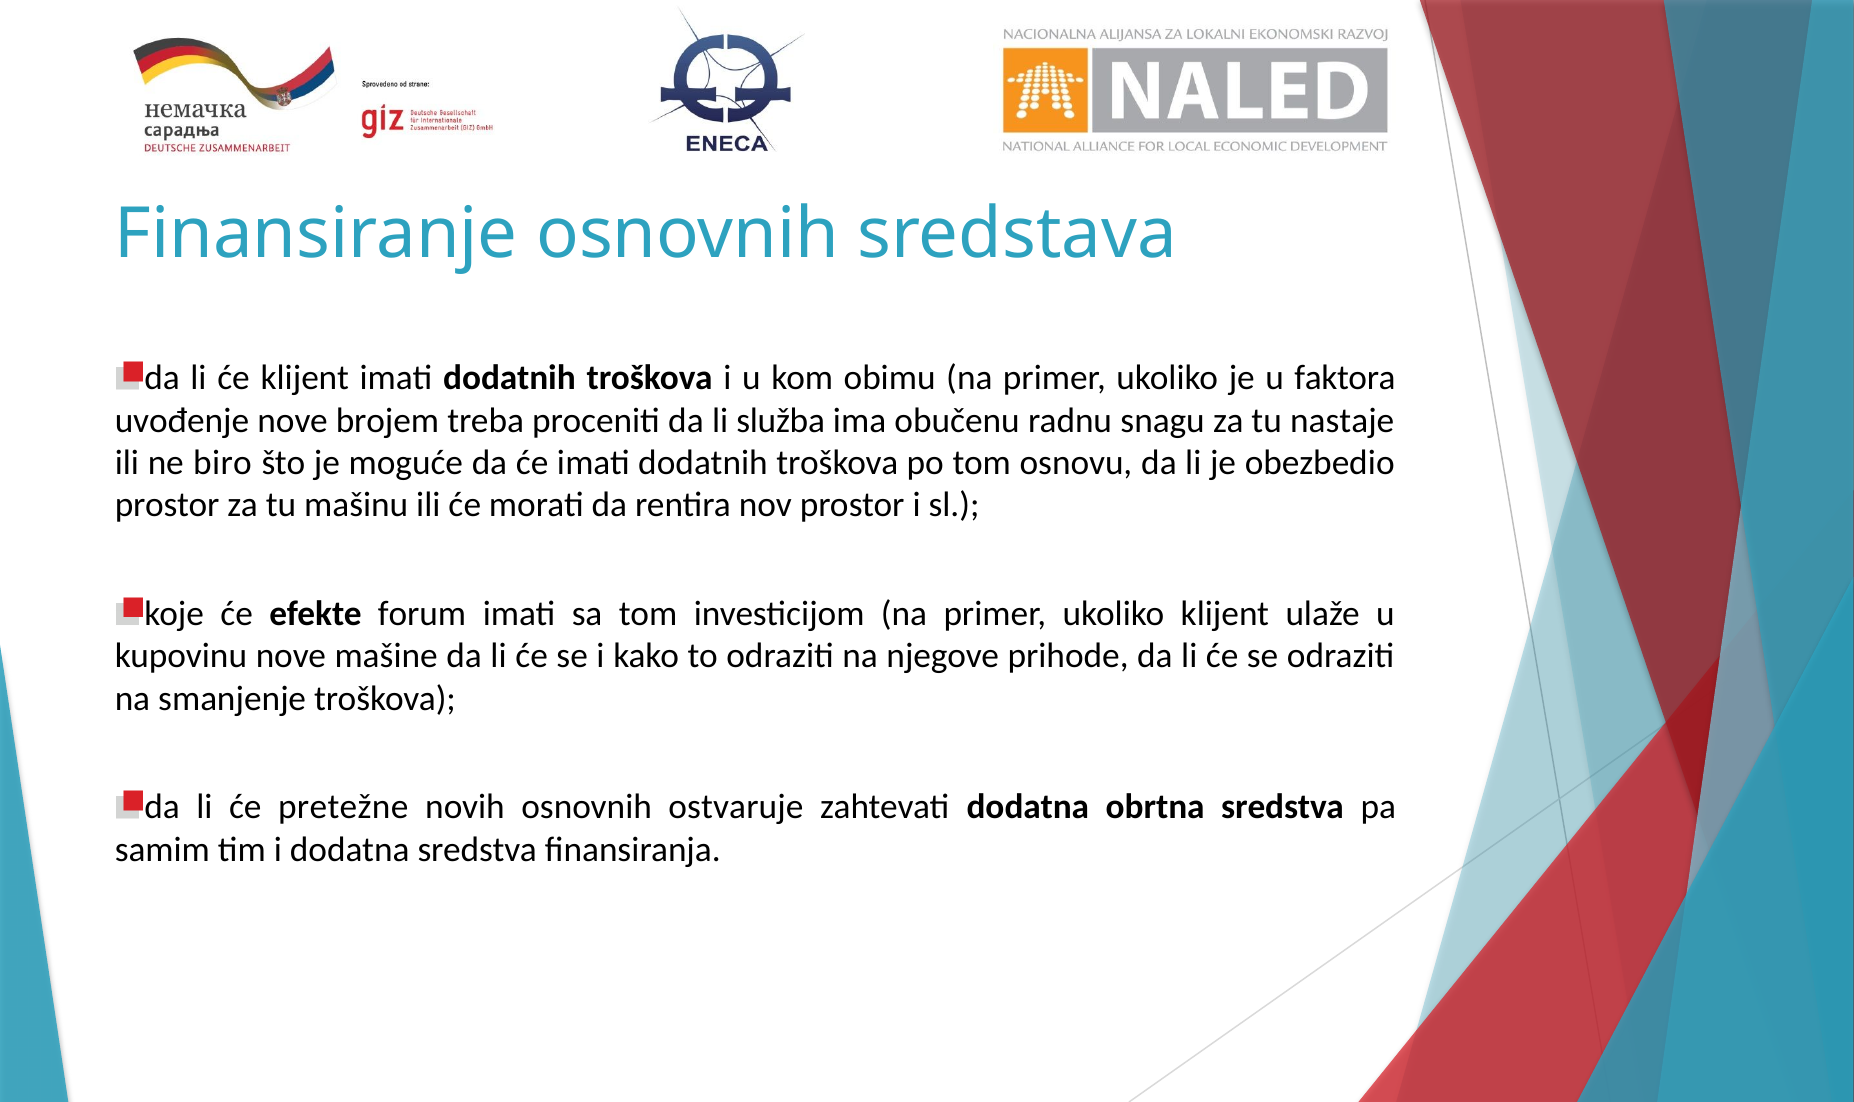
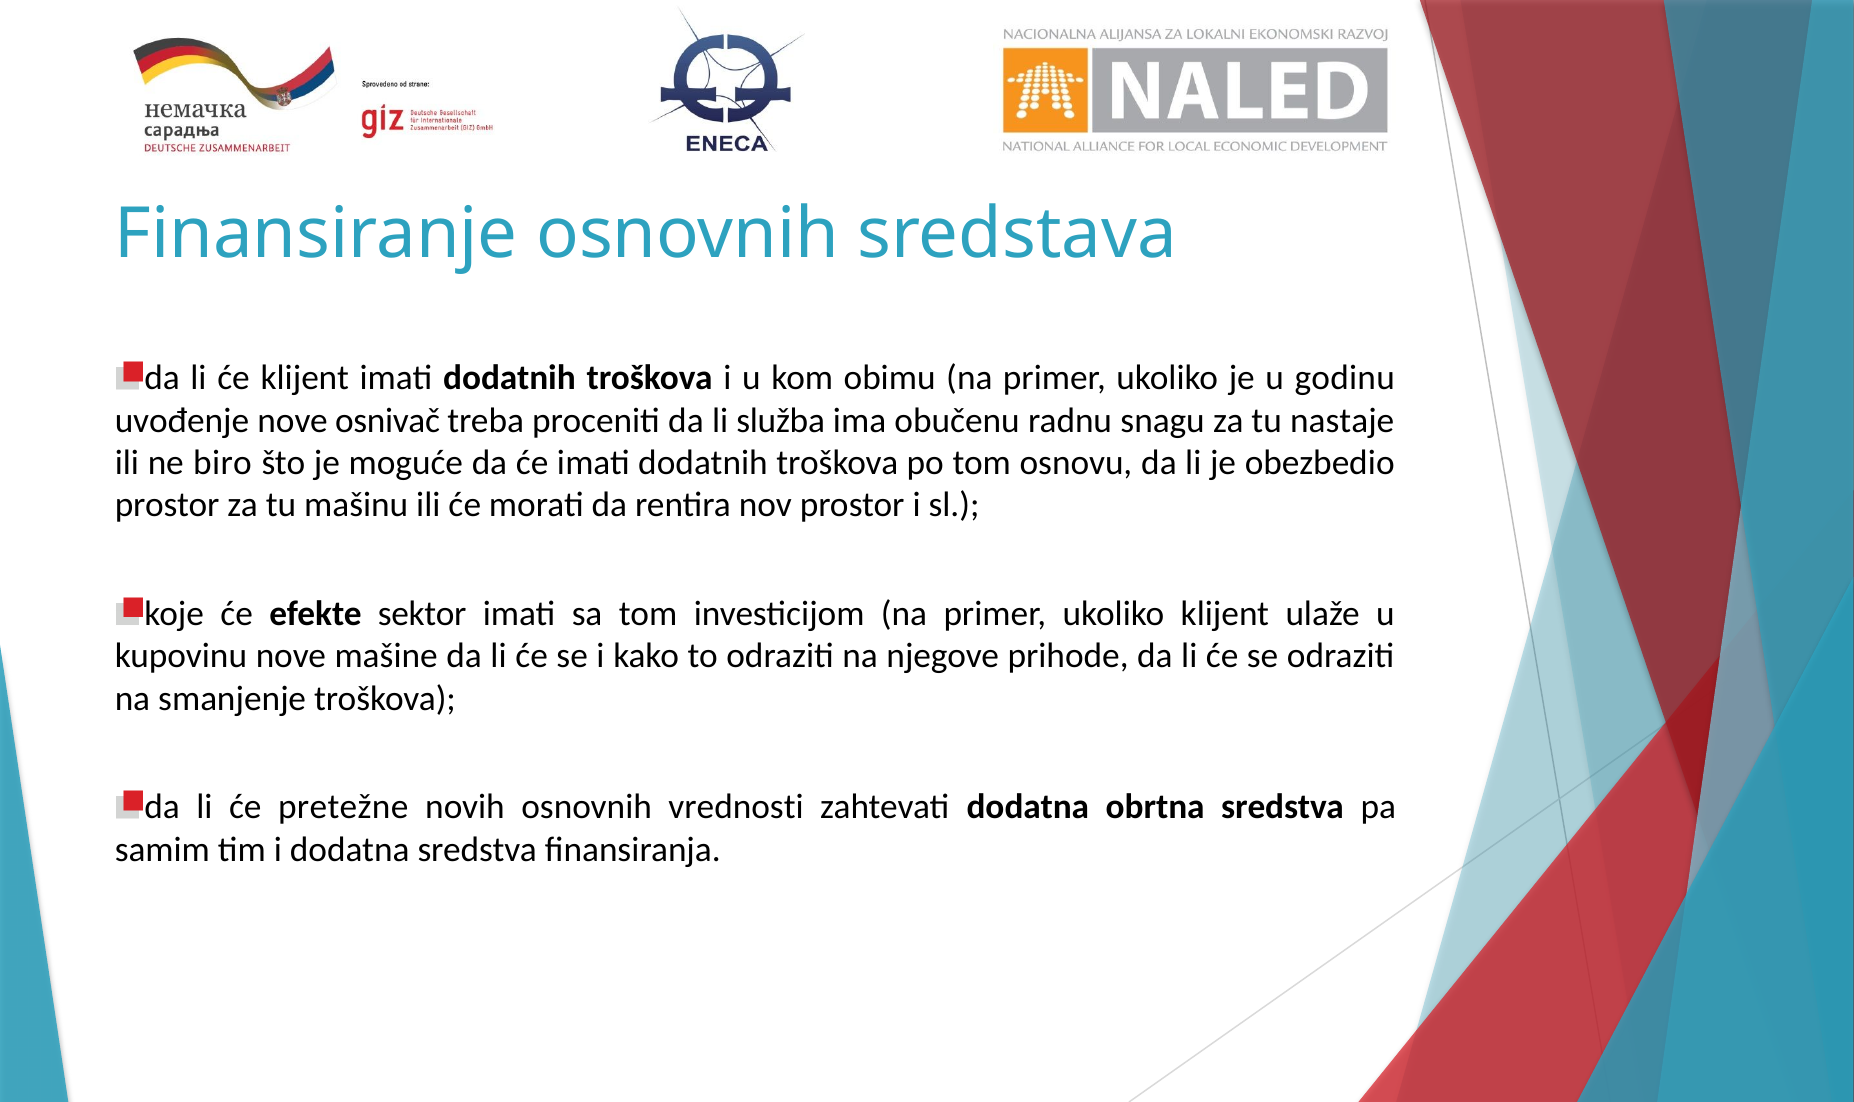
faktora: faktora -> godinu
brojem: brojem -> osnivač
forum: forum -> sektor
ostvaruje: ostvaruje -> vrednosti
